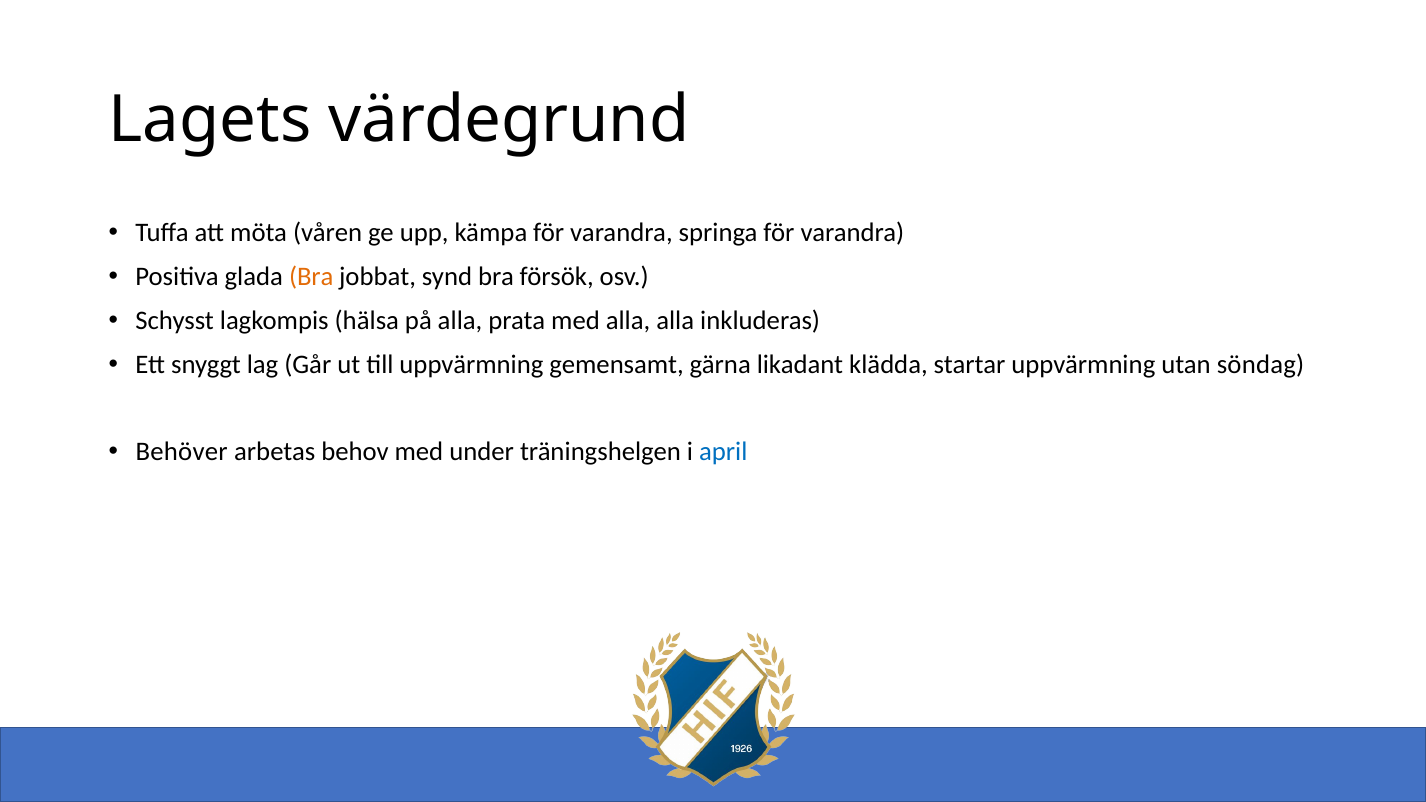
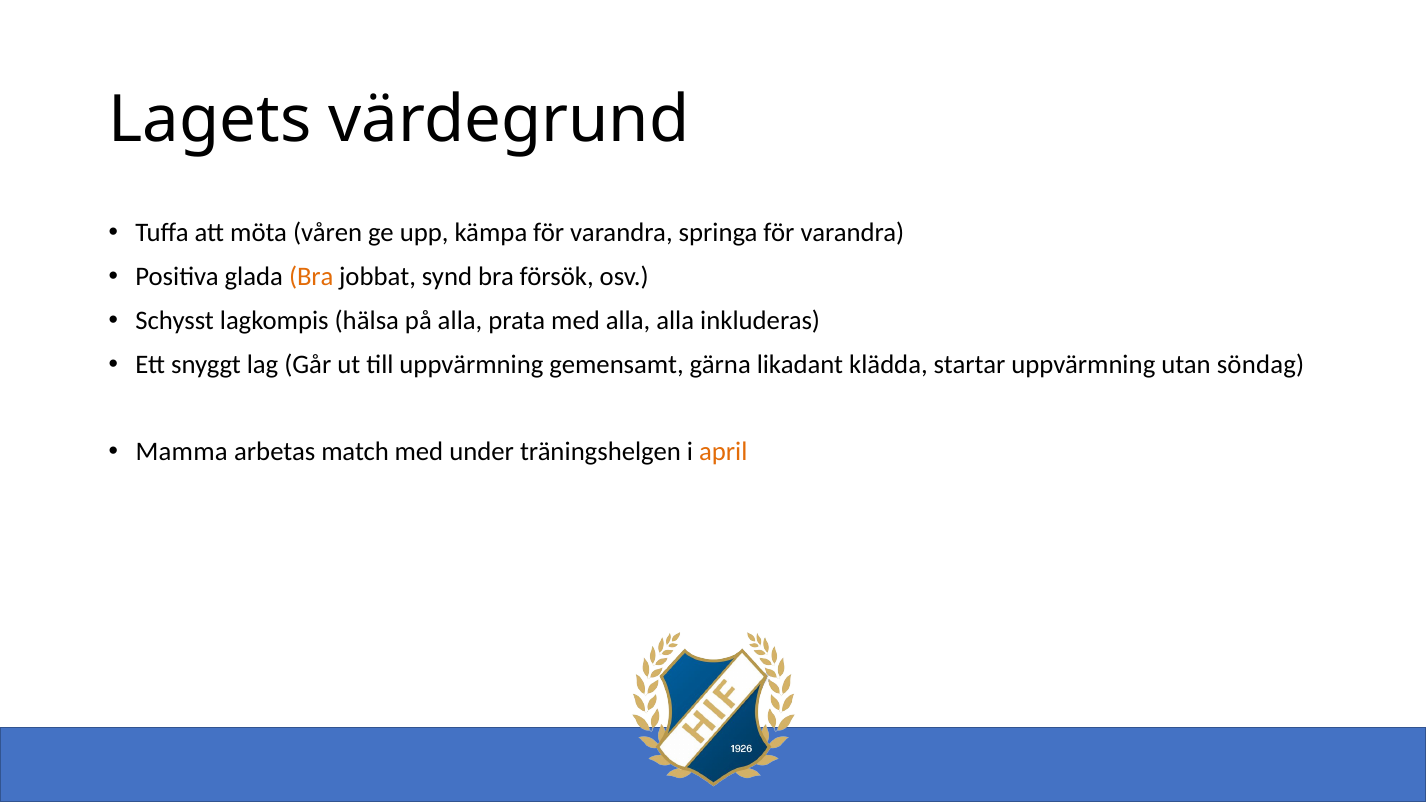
Behöver: Behöver -> Mamma
behov: behov -> match
april colour: blue -> orange
